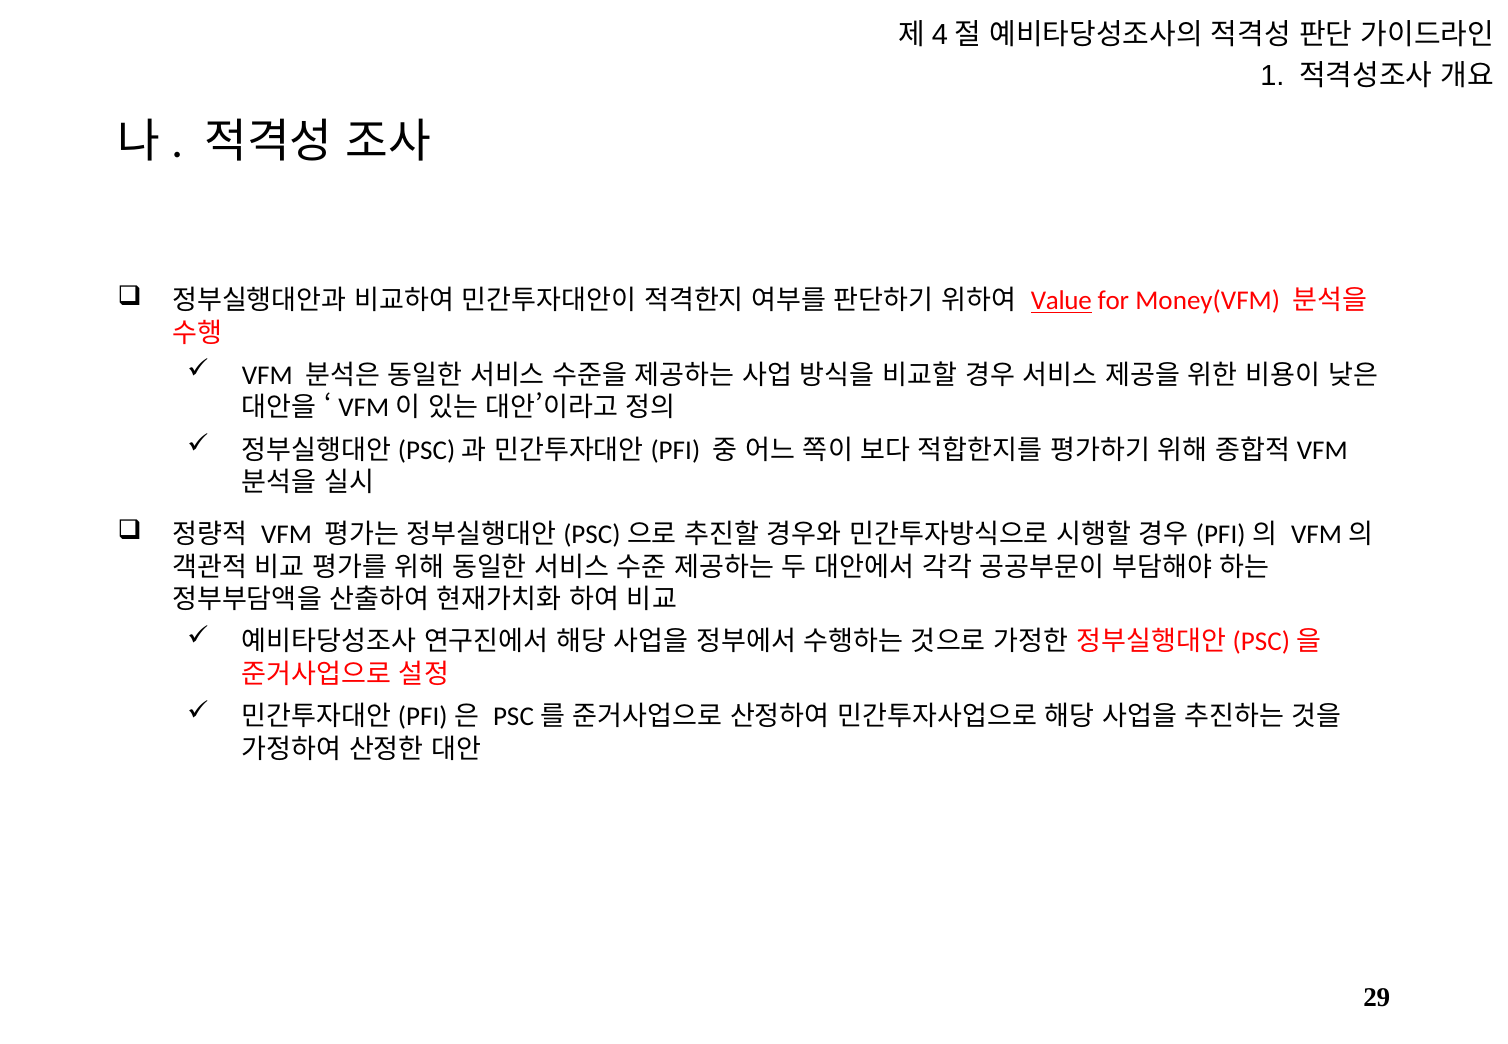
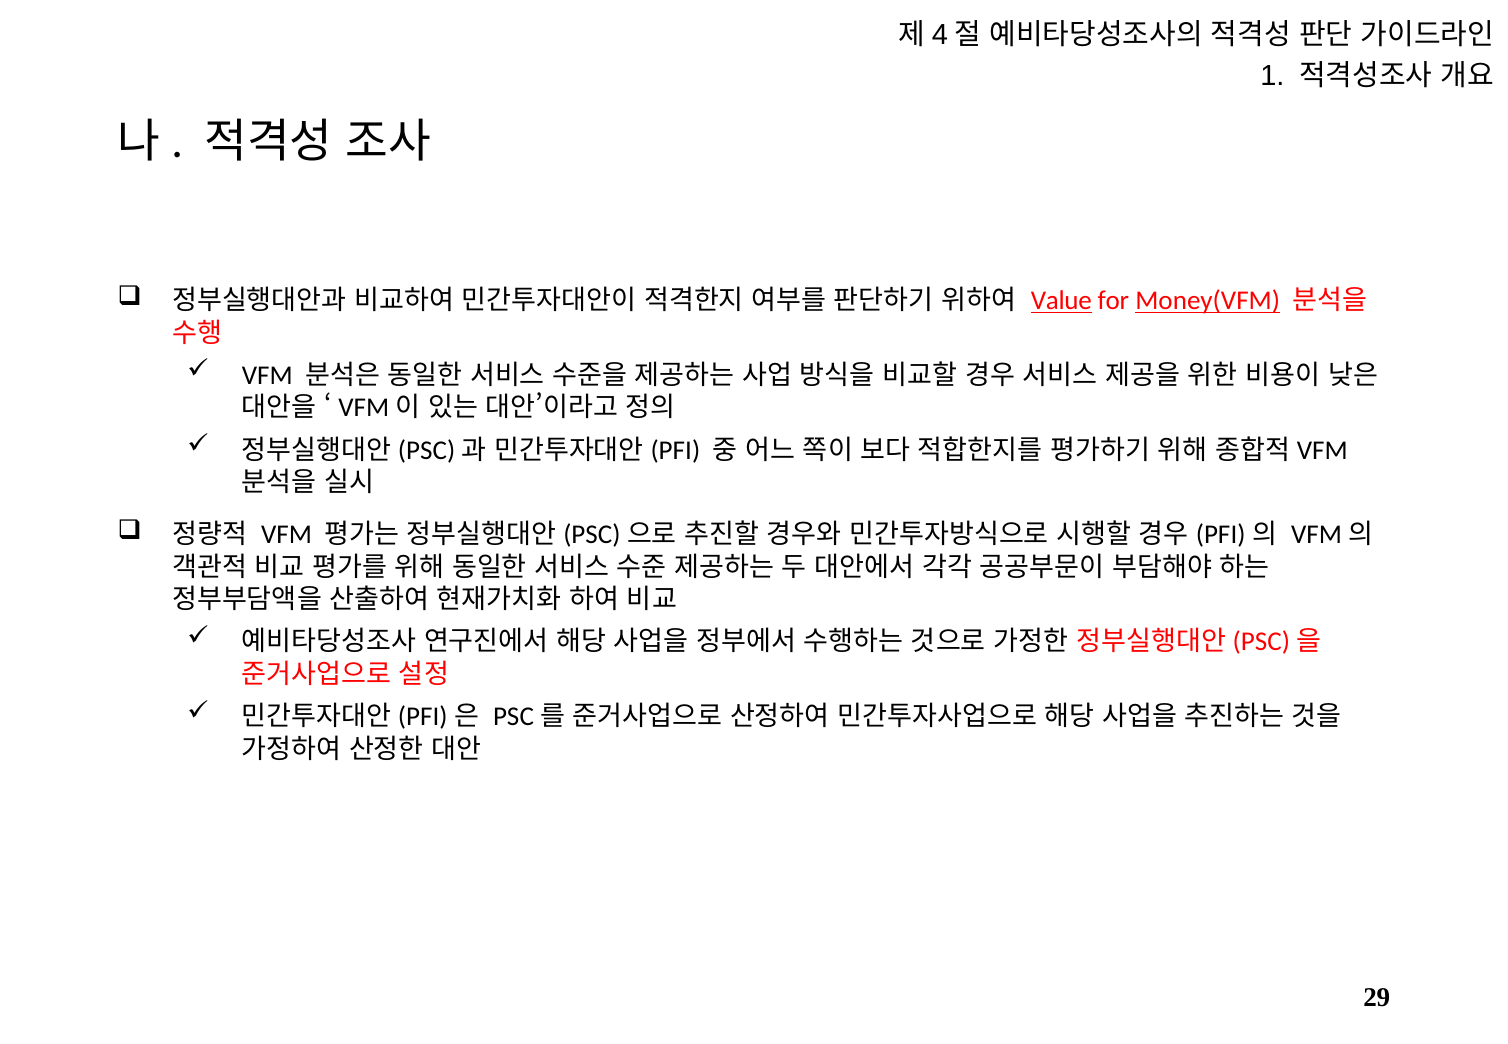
Money(VFM underline: none -> present
